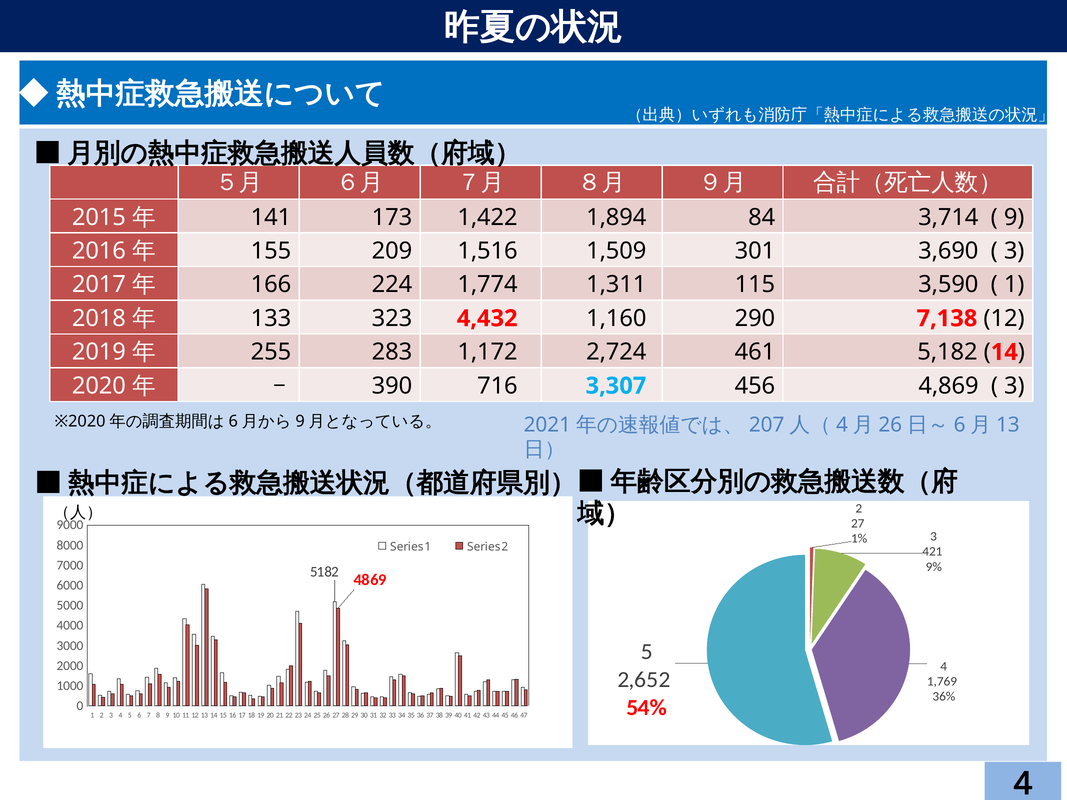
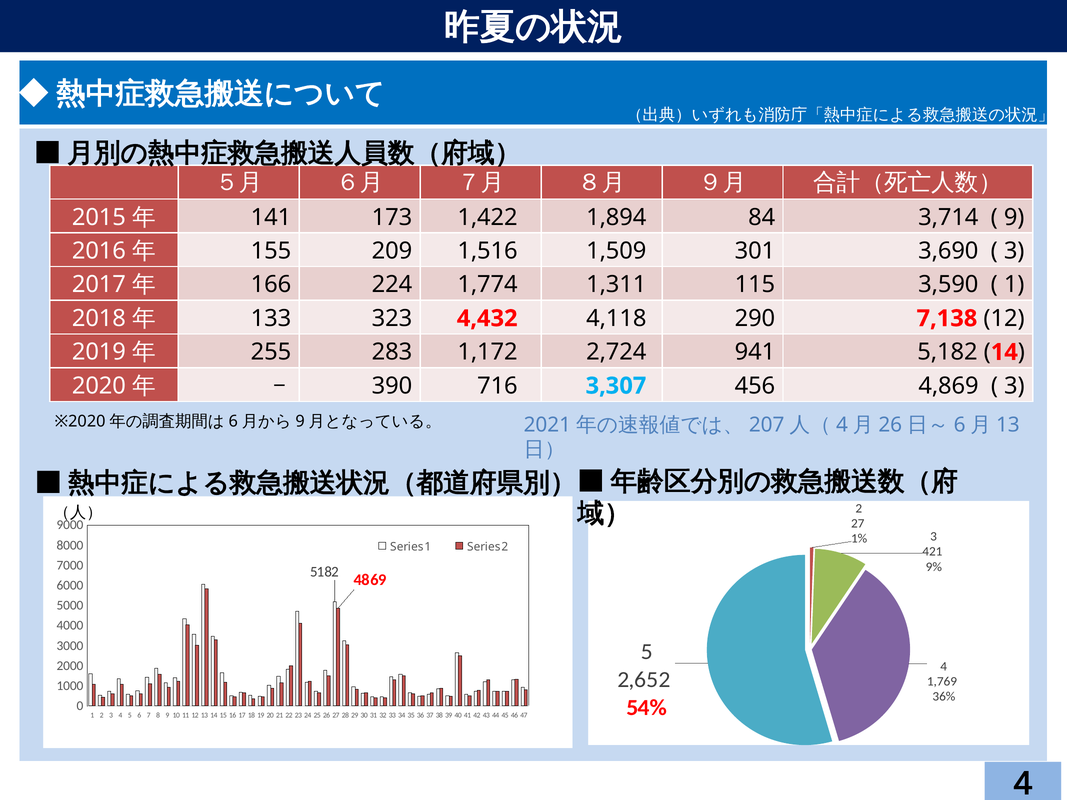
1,160: 1,160 -> 4,118
461: 461 -> 941
